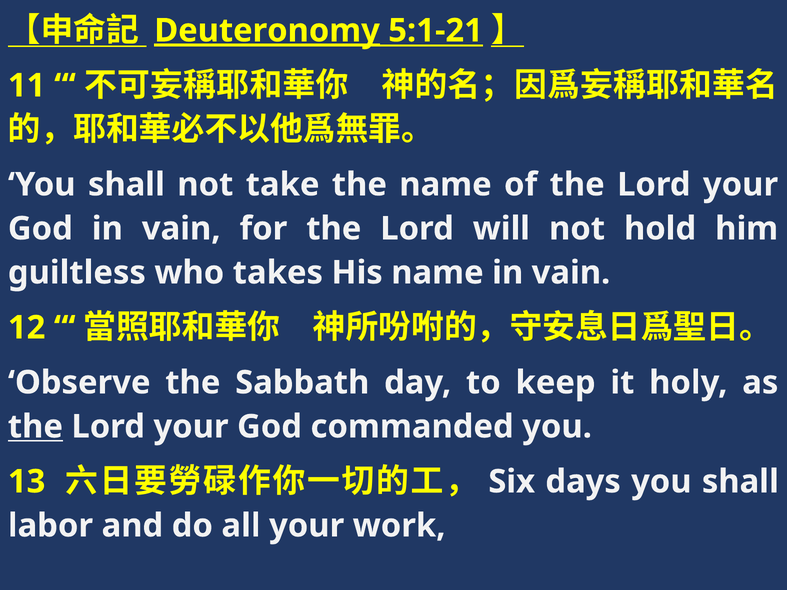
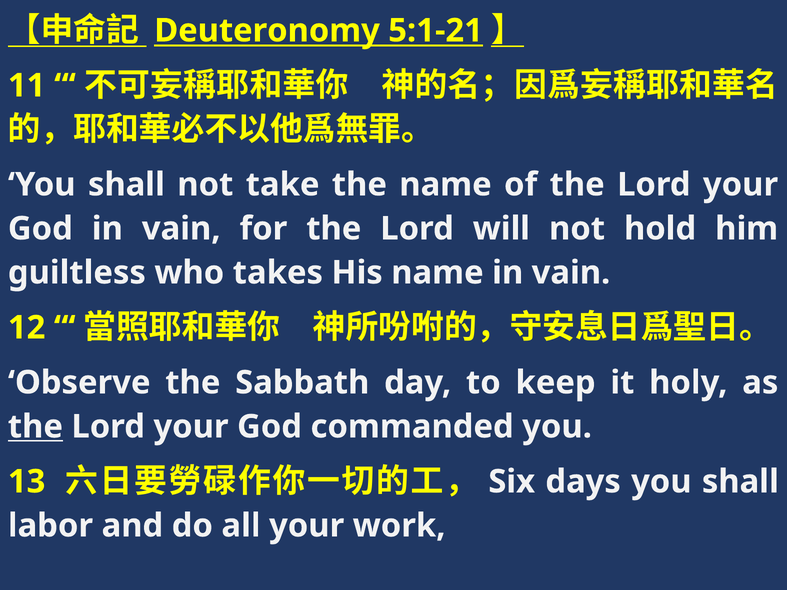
Deuteronomy underline: present -> none
